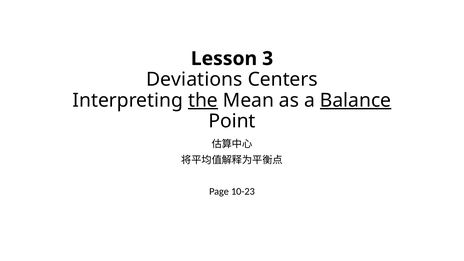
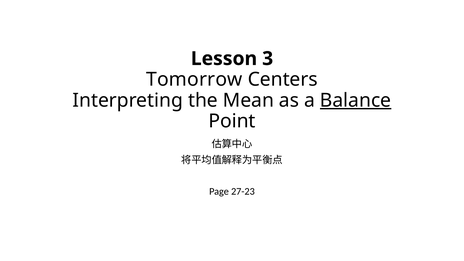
Deviations: Deviations -> Tomorrow
the underline: present -> none
10-23: 10-23 -> 27-23
